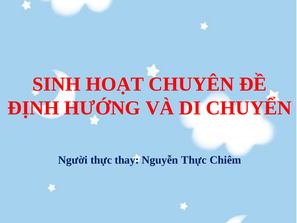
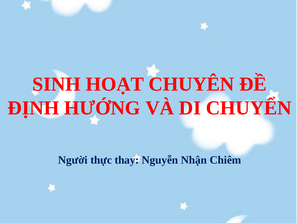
Nguyễn Thực: Thực -> Nhận
